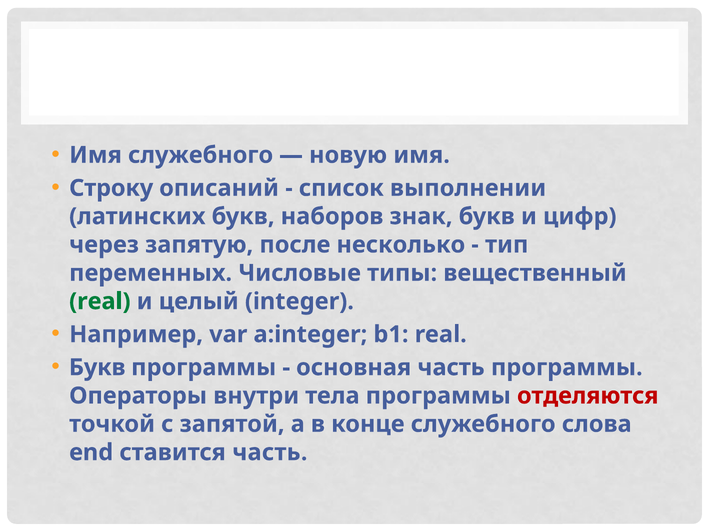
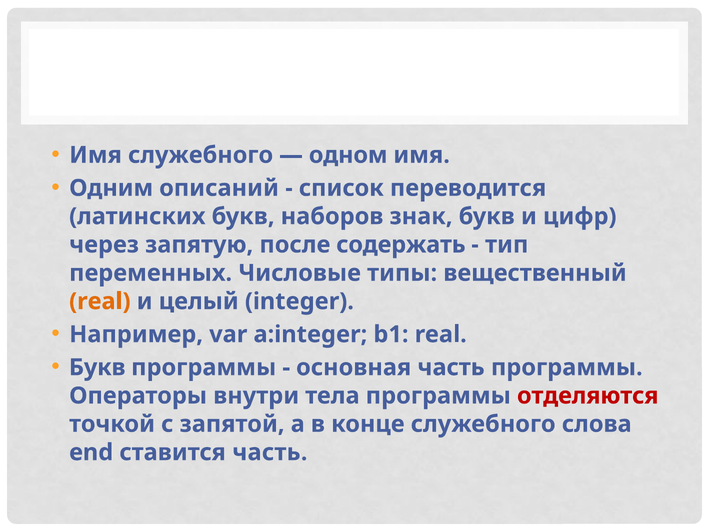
новую: новую -> одном
Строку: Строку -> Одним
выполнении: выполнении -> переводится
несколько: несколько -> содержать
rеаl colour: green -> orange
